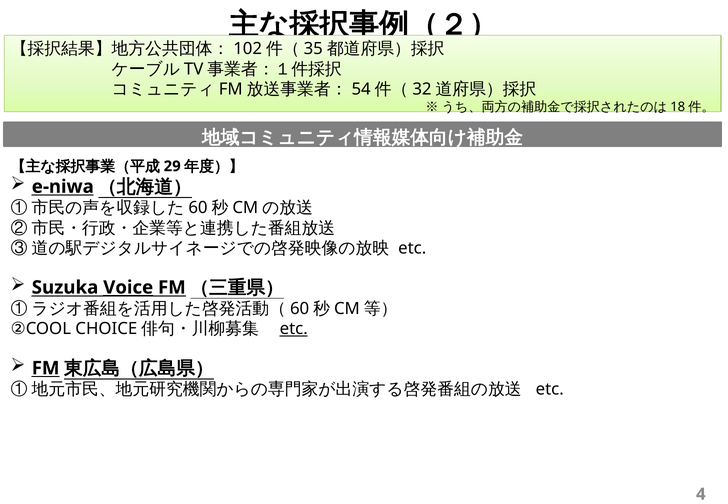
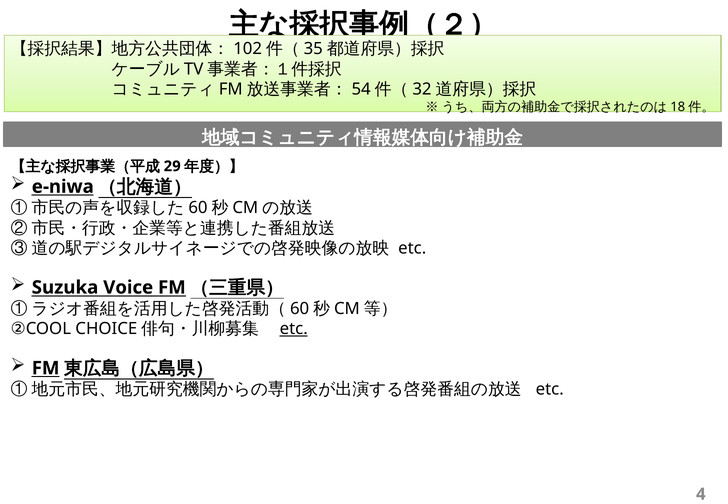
Voice underline: present -> none
